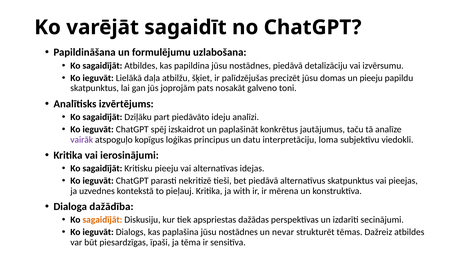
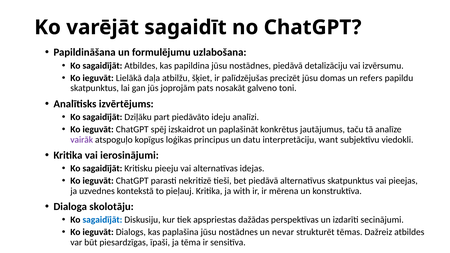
un pieeju: pieeju -> refers
loma: loma -> want
dažādība: dažādība -> skolotāju
sagaidījāt at (102, 220) colour: orange -> blue
